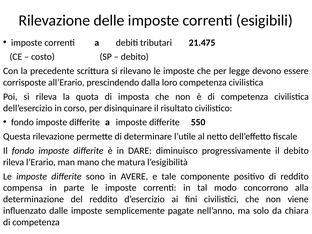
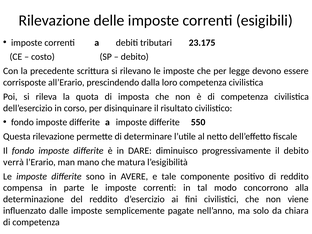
21.475: 21.475 -> 23.175
rileva at (14, 162): rileva -> verrà
